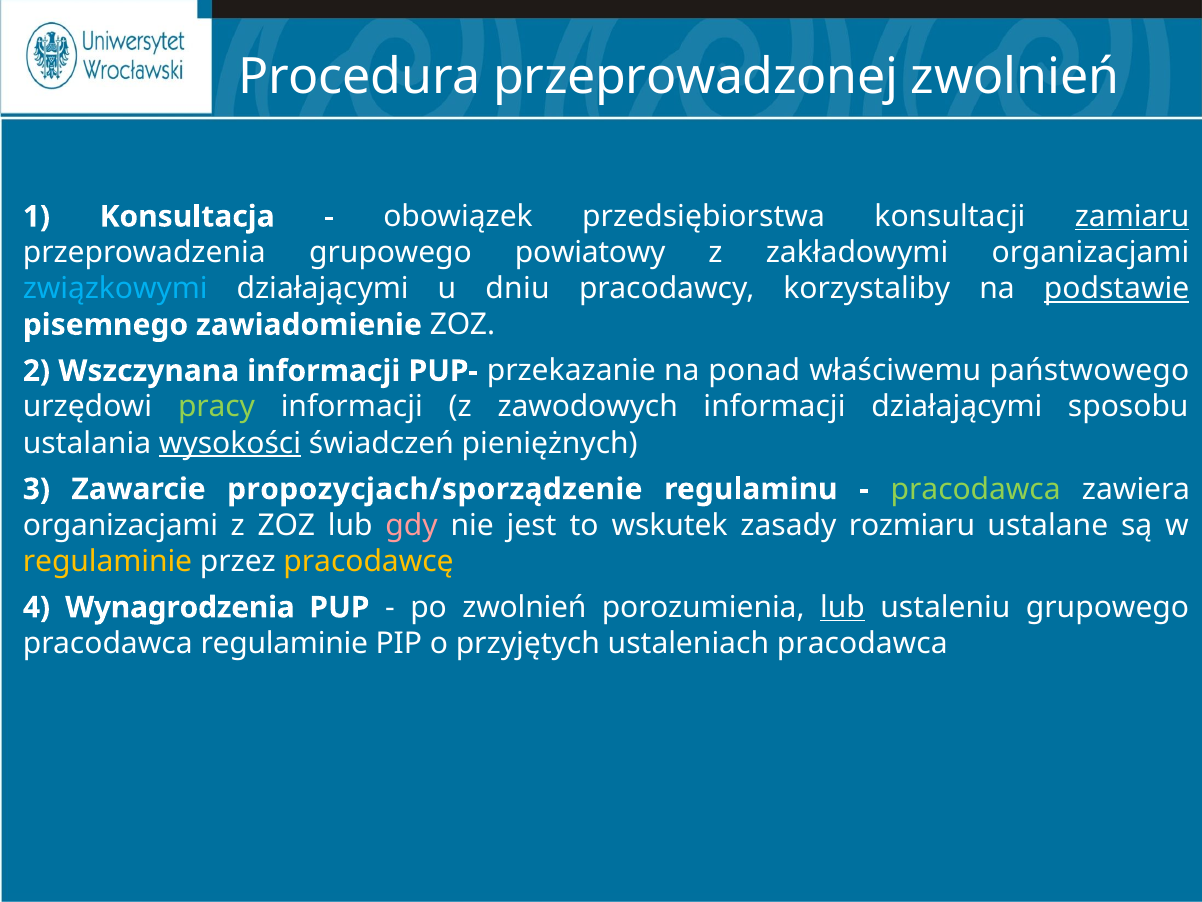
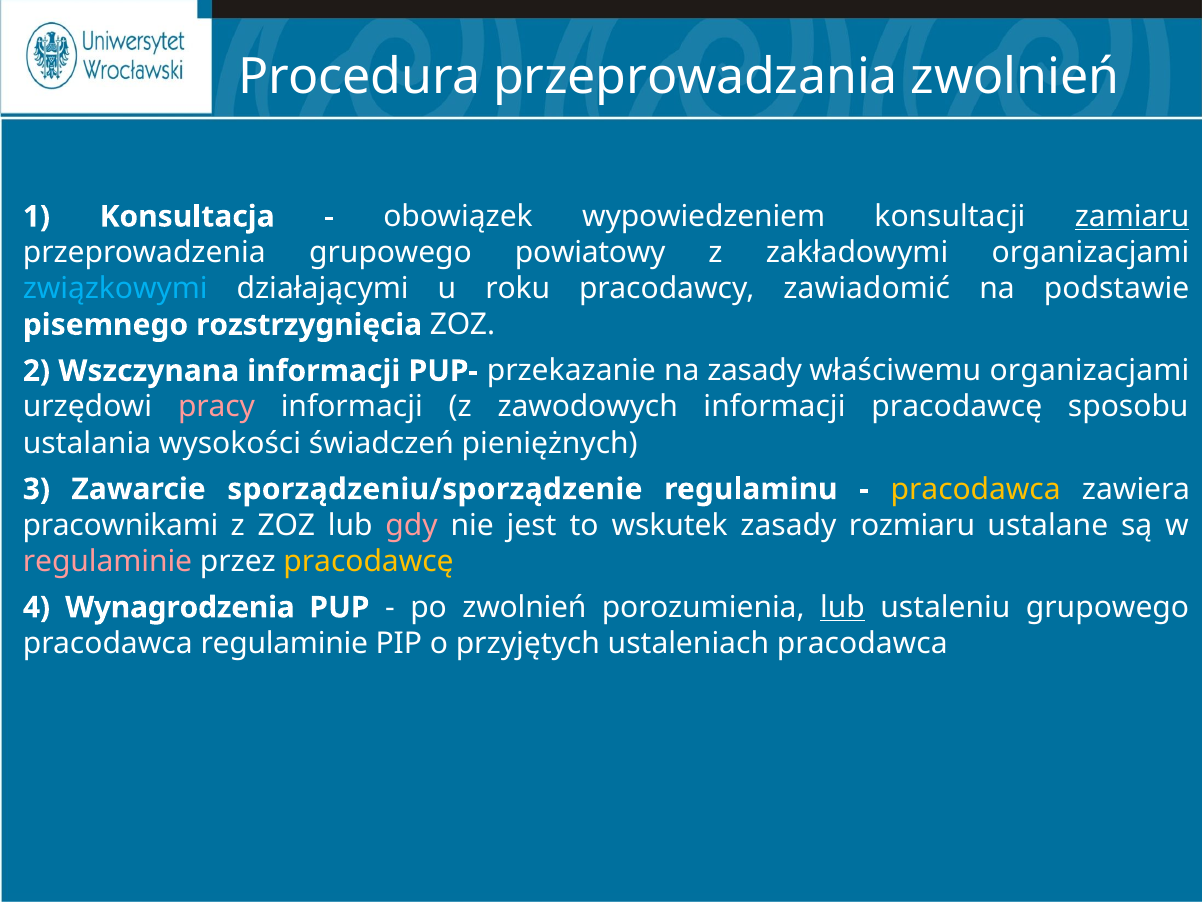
przeprowadzonej: przeprowadzonej -> przeprowadzania
przedsiębiorstwa: przedsiębiorstwa -> wypowiedzeniem
dniu: dniu -> roku
korzystaliby: korzystaliby -> zawiadomić
podstawie underline: present -> none
zawiadomienie: zawiadomienie -> rozstrzygnięcia
na ponad: ponad -> zasady
właściwemu państwowego: państwowego -> organizacjami
pracy colour: light green -> pink
informacji działającymi: działającymi -> pracodawcę
wysokości underline: present -> none
propozycjach/sporządzenie: propozycjach/sporządzenie -> sporządzeniu/sporządzenie
pracodawca at (976, 489) colour: light green -> yellow
organizacjami at (120, 525): organizacjami -> pracownikami
regulaminie at (108, 561) colour: yellow -> pink
